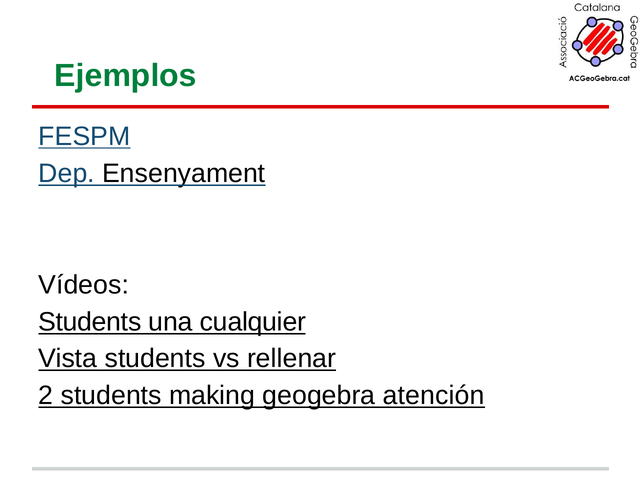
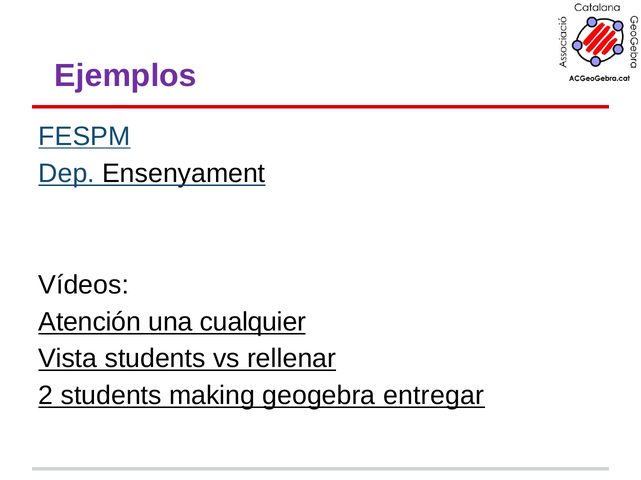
Ejemplos colour: green -> purple
Students at (90, 322): Students -> Atención
atención: atención -> entregar
